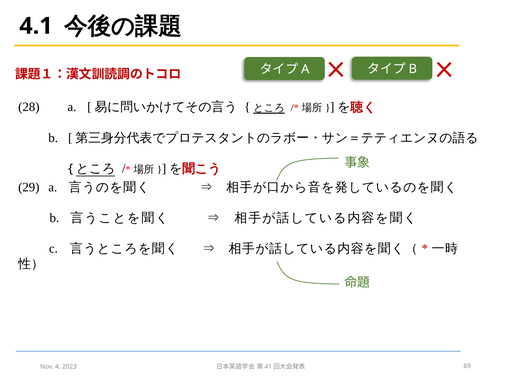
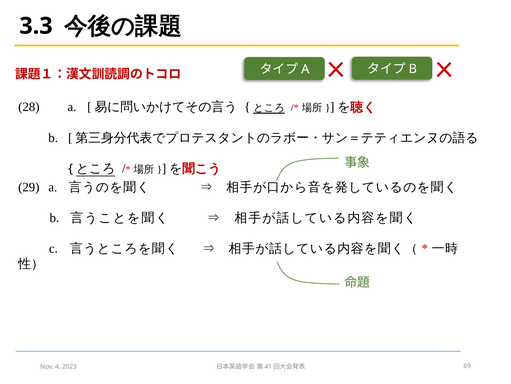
4.1: 4.1 -> 3.3
